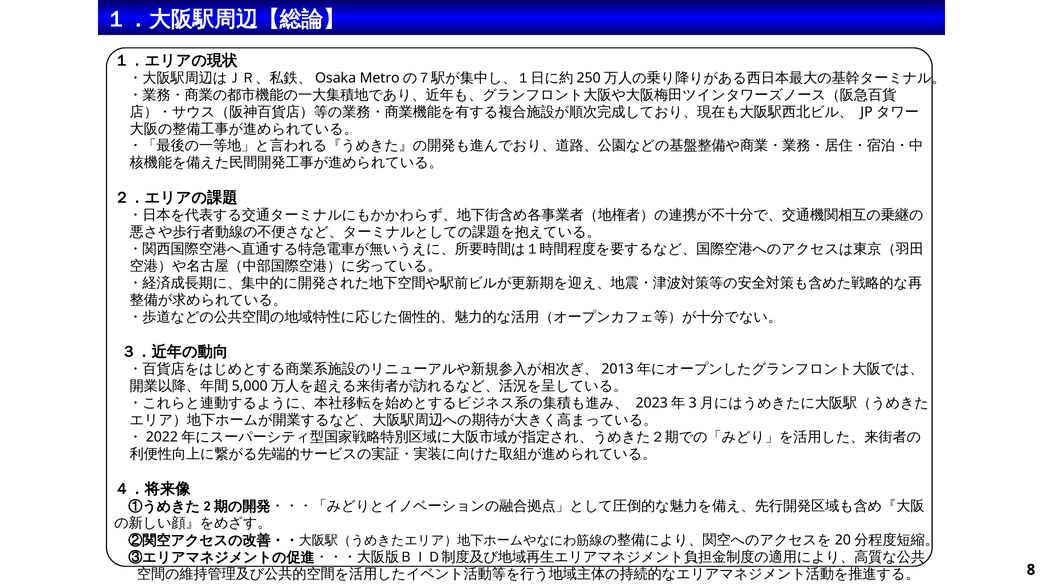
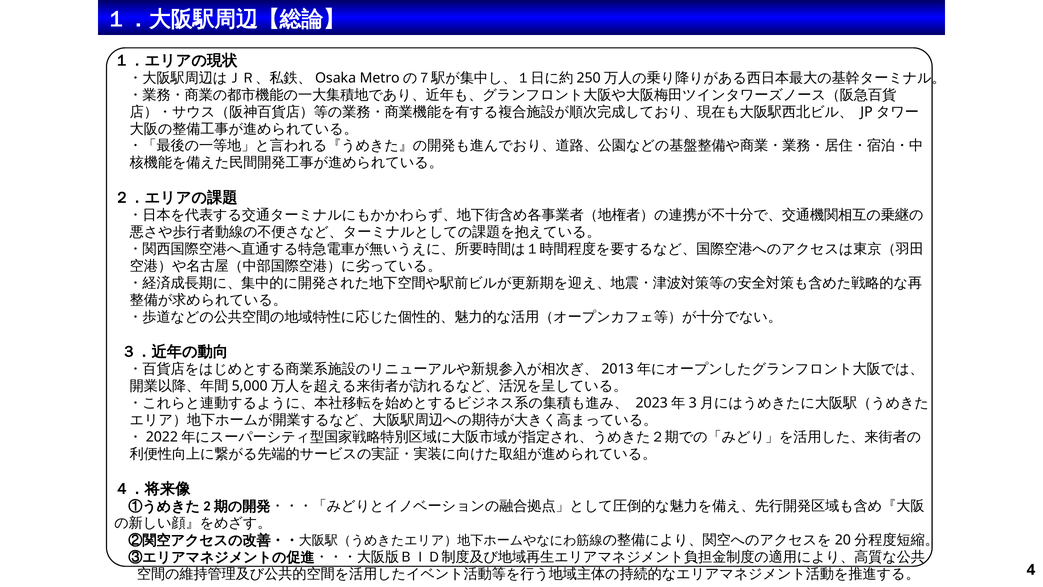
8: 8 -> 4
